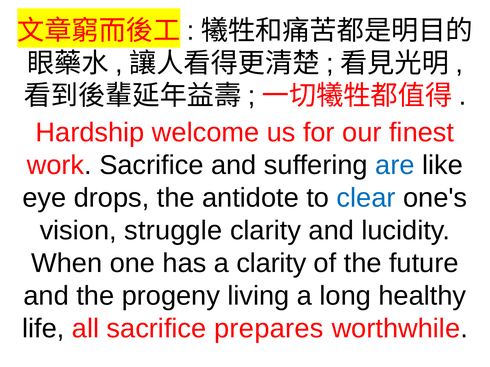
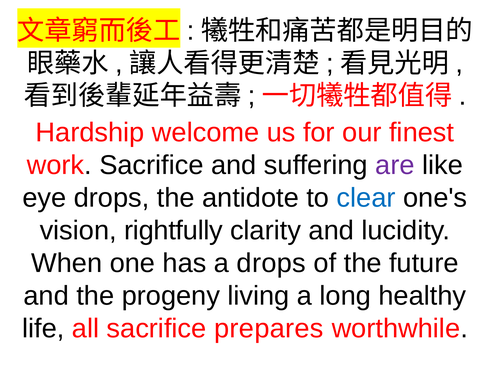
are colour: blue -> purple
struggle: struggle -> rightfully
a clarity: clarity -> drops
